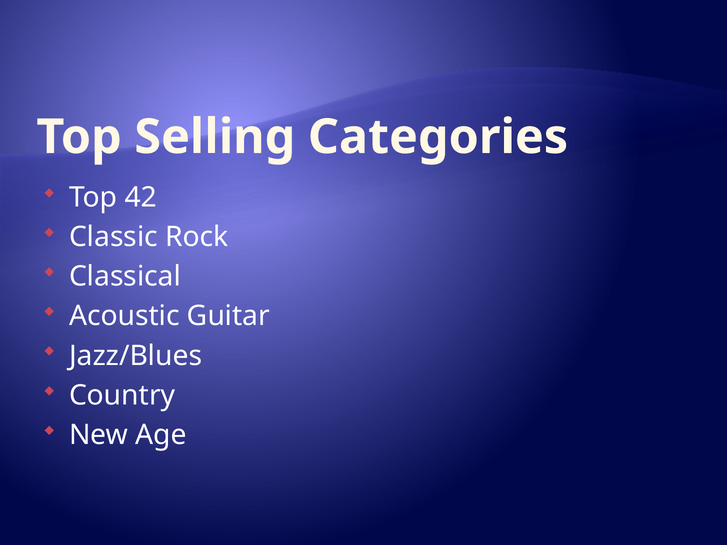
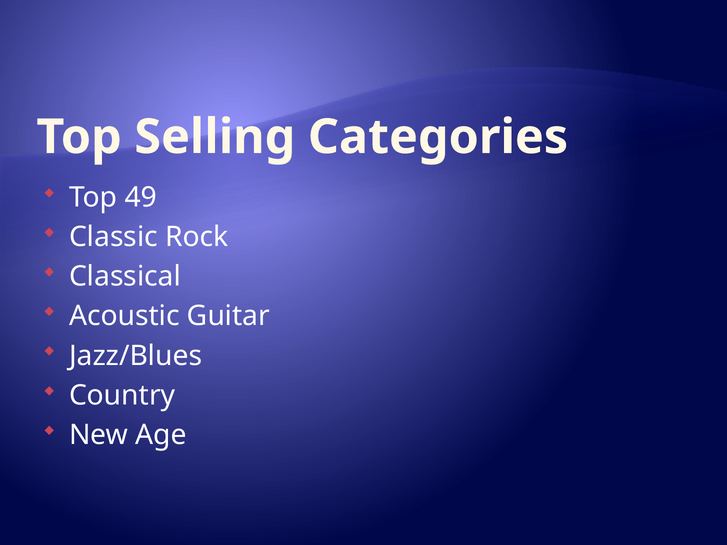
42: 42 -> 49
